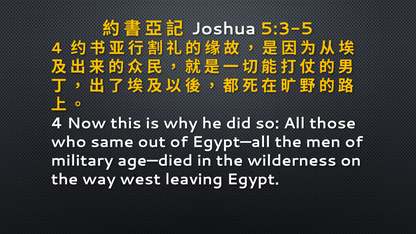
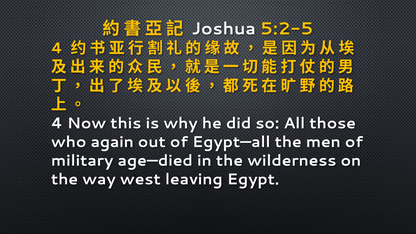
5:3-5: 5:3-5 -> 5:2-5
same: same -> again
